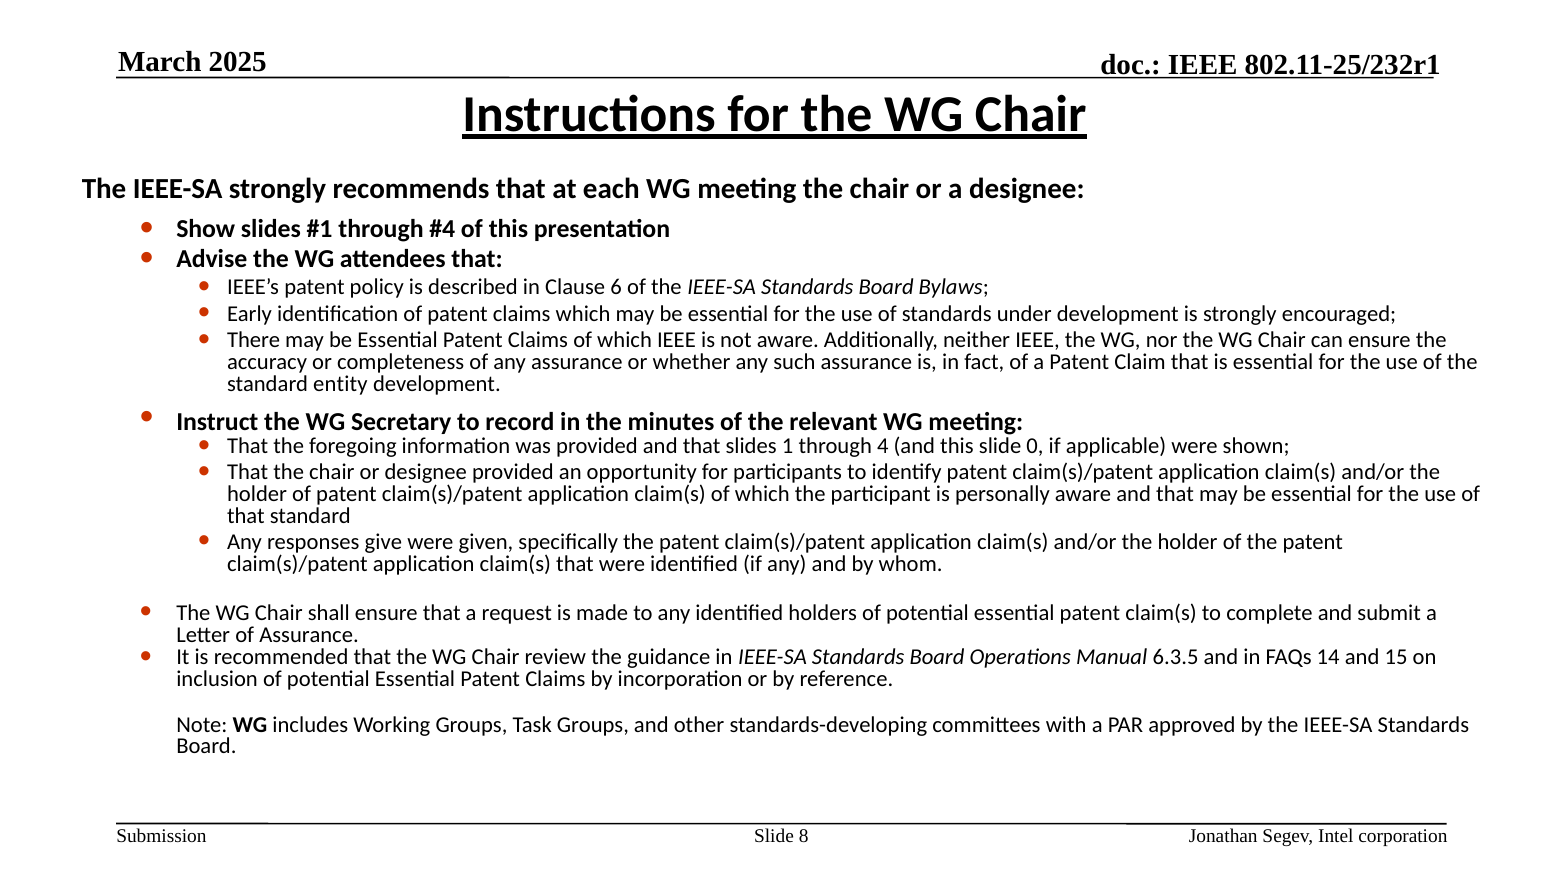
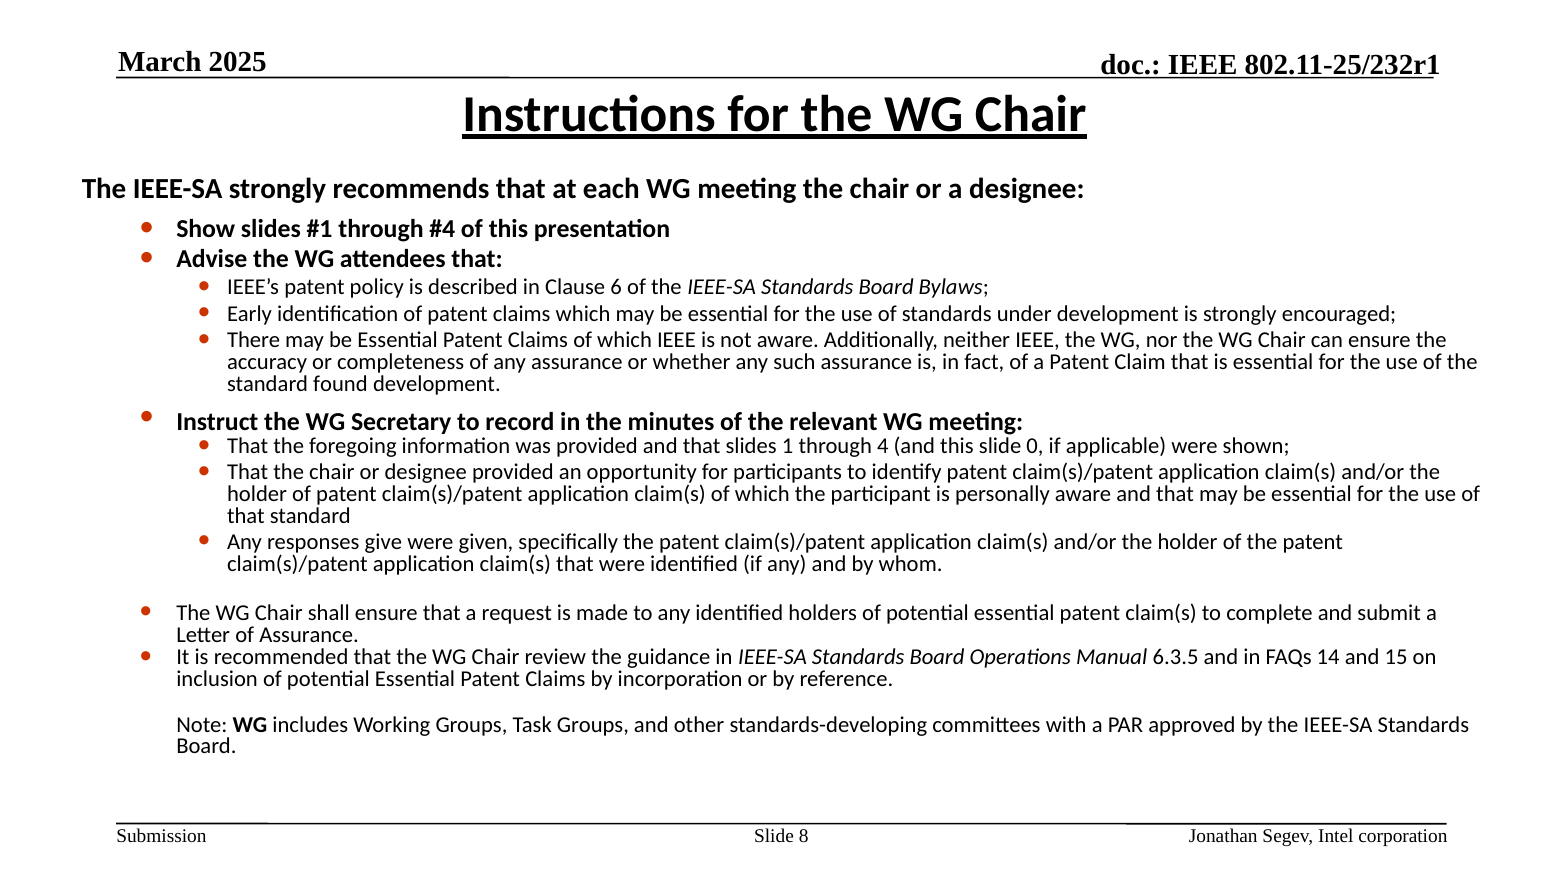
entity: entity -> found
